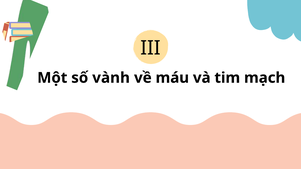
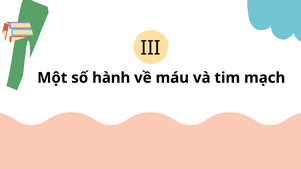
vành: vành -> hành
